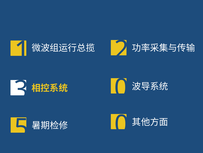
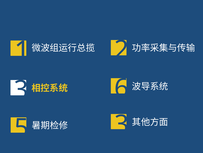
0 at (121, 88): 0 -> 6
0 at (122, 124): 0 -> 3
